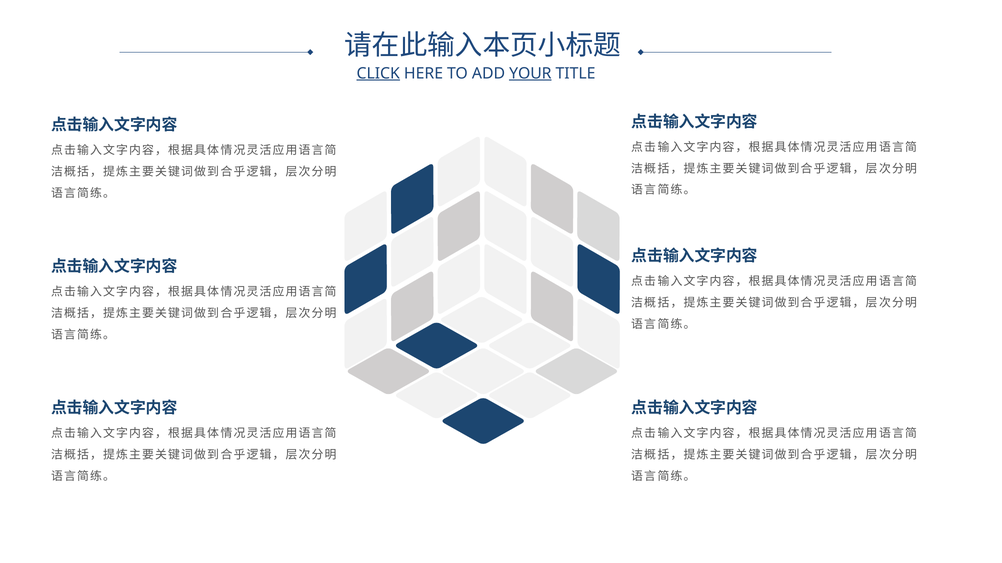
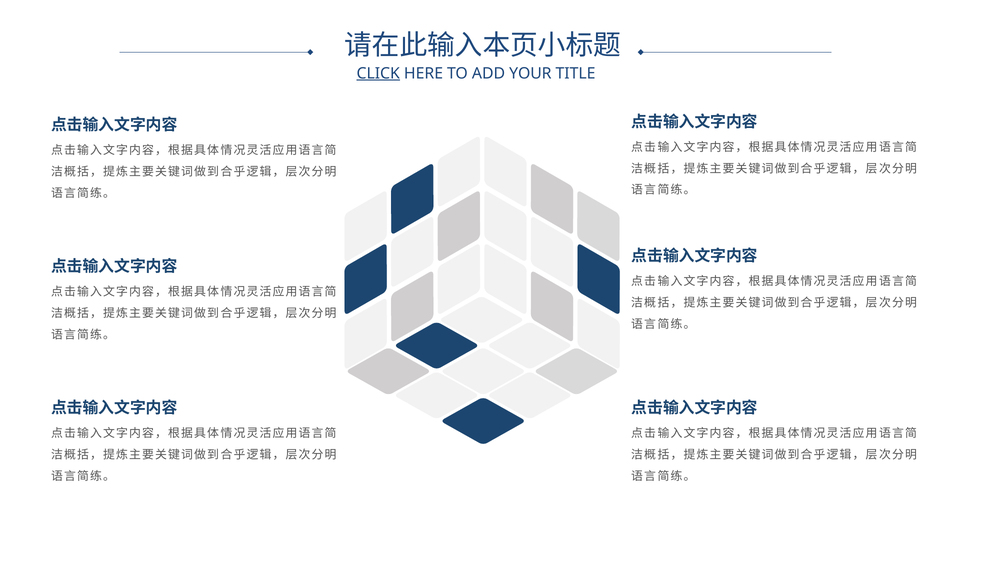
YOUR underline: present -> none
